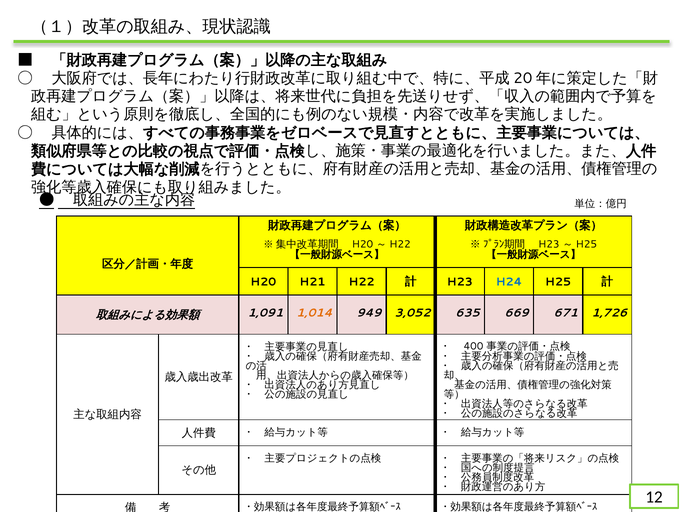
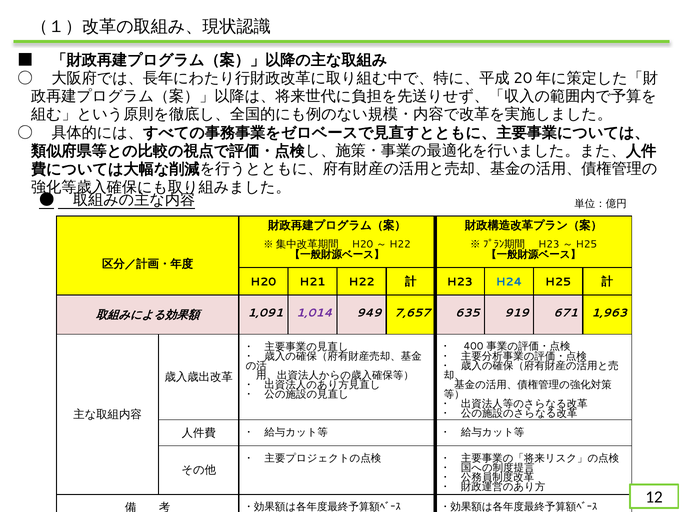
1,014 colour: orange -> purple
3,052: 3,052 -> 7,657
669: 669 -> 919
1,726: 1,726 -> 1,963
